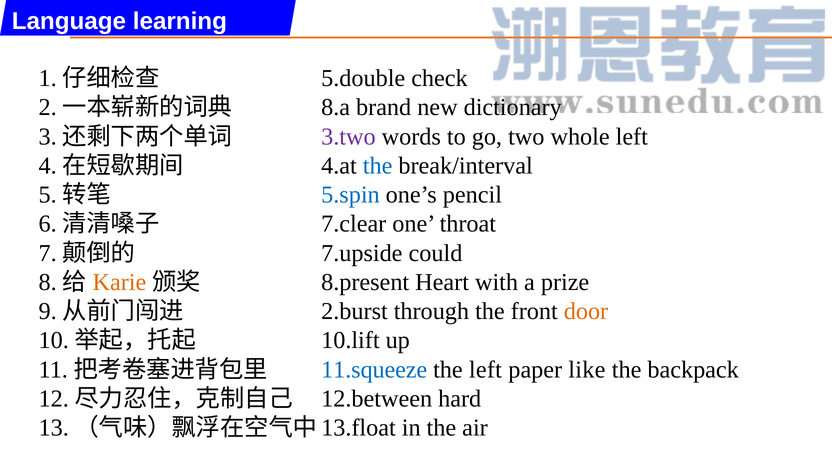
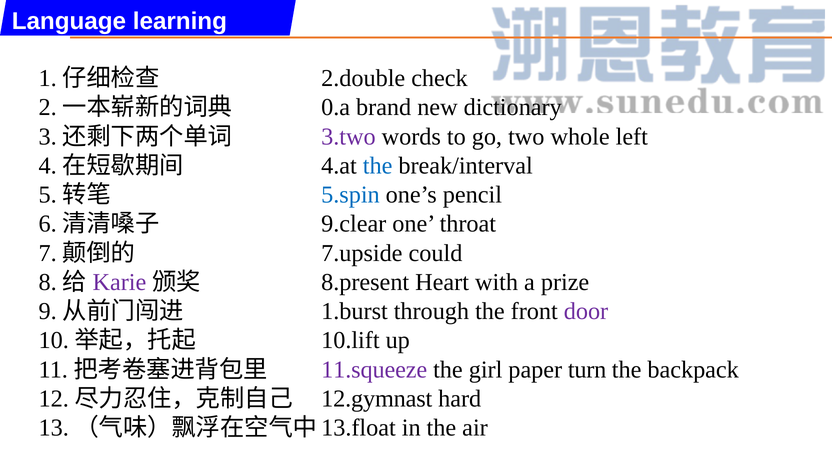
5.double: 5.double -> 2.double
8.a: 8.a -> 0.a
7.clear: 7.clear -> 9.clear
Karie colour: orange -> purple
2.burst: 2.burst -> 1.burst
door colour: orange -> purple
11.squeeze colour: blue -> purple
the left: left -> girl
like: like -> turn
12.between: 12.between -> 12.gymnast
